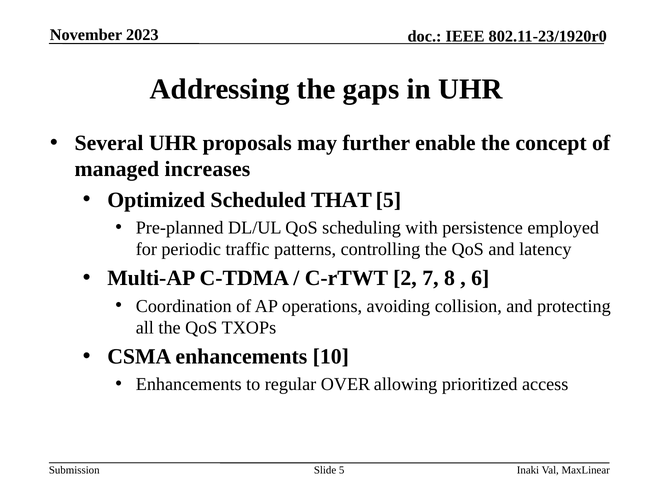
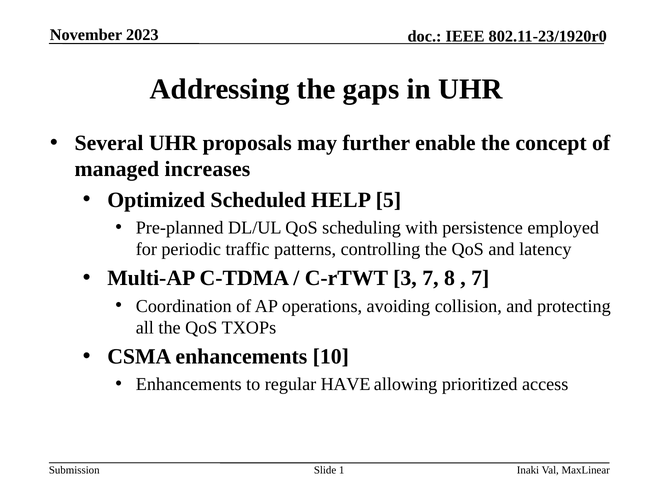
THAT: THAT -> HELP
2: 2 -> 3
6 at (480, 278): 6 -> 7
OVER: OVER -> HAVE
Slide 5: 5 -> 1
